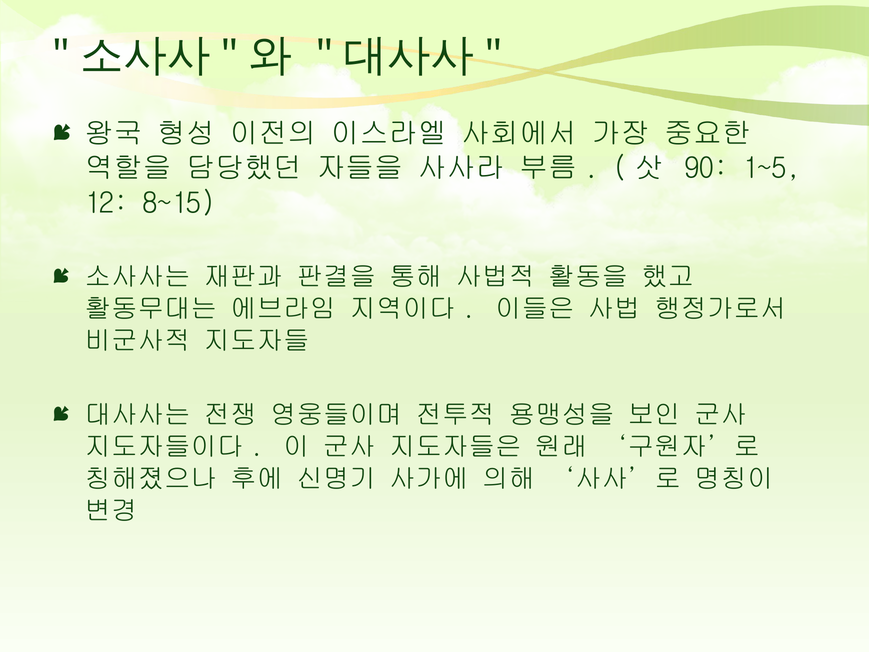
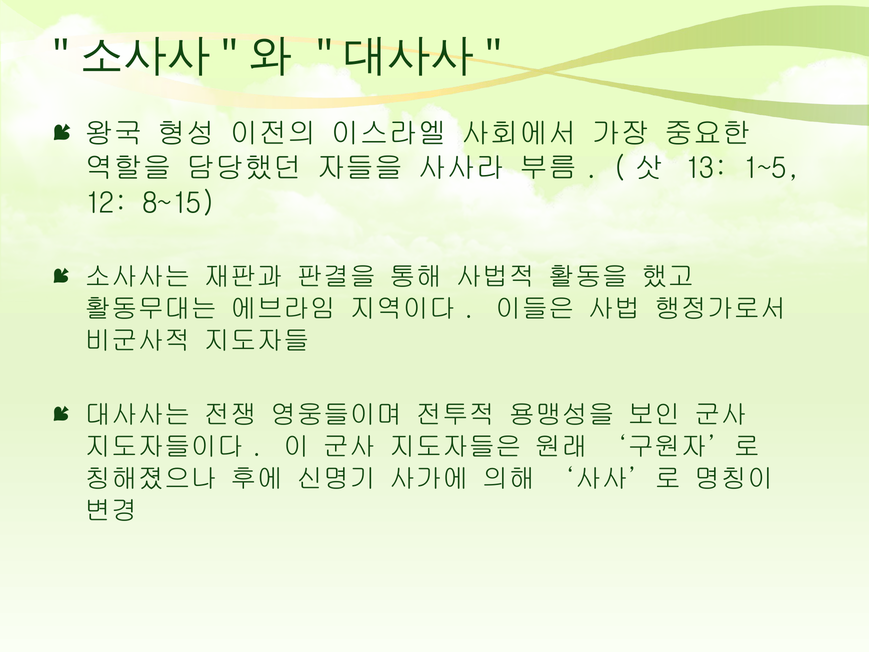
90: 90 -> 13
